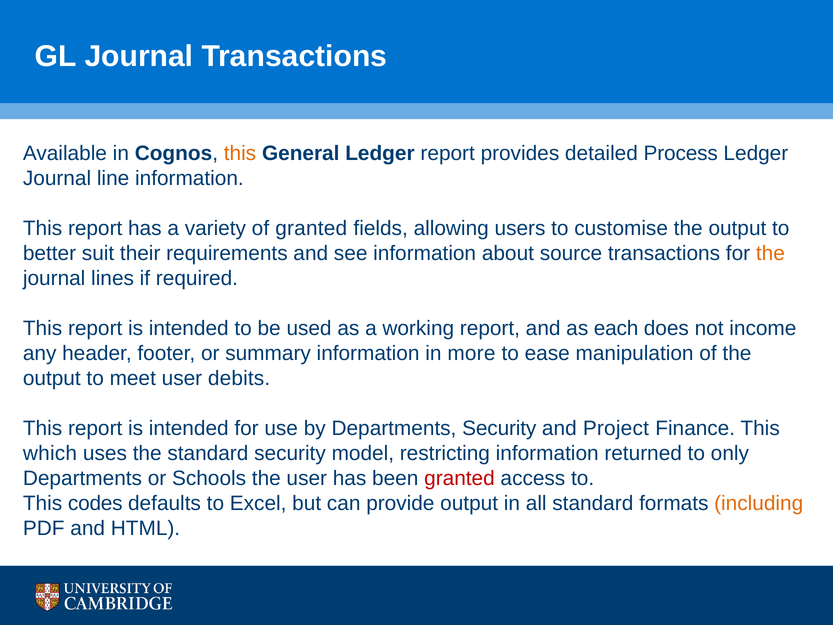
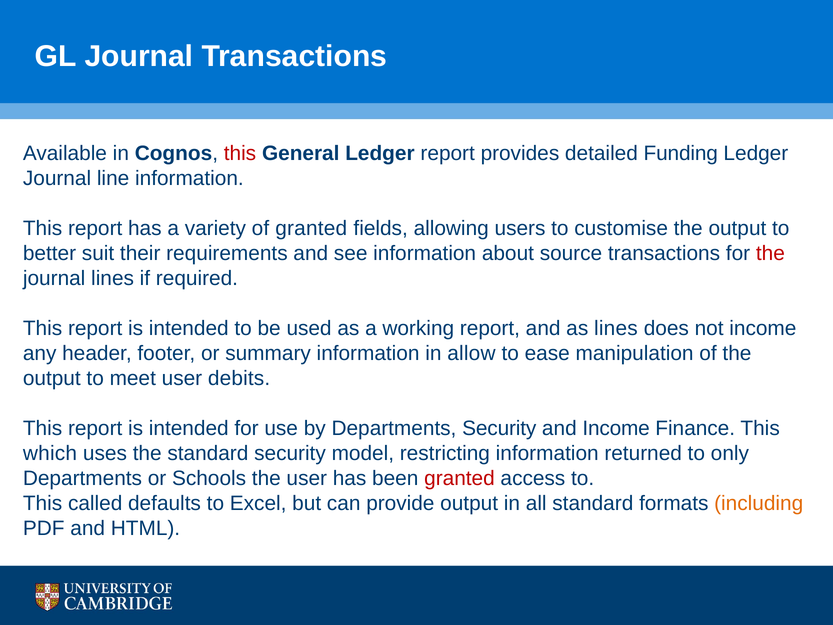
this at (240, 153) colour: orange -> red
Process: Process -> Funding
the at (770, 253) colour: orange -> red
as each: each -> lines
more: more -> allow
and Project: Project -> Income
codes: codes -> called
